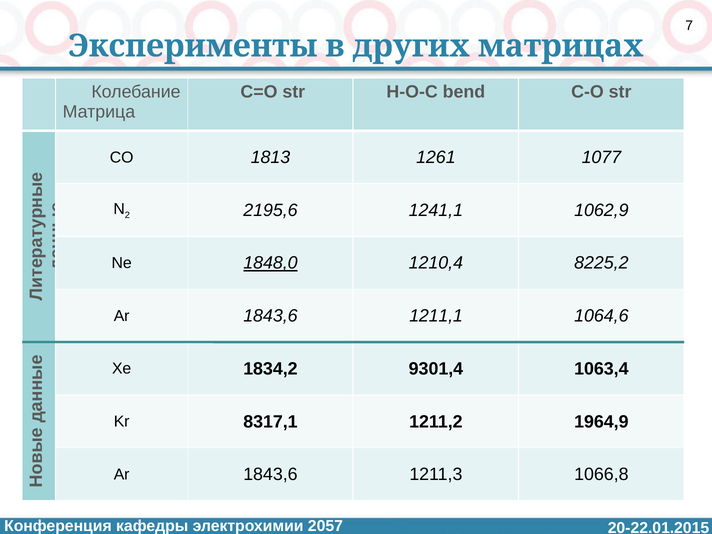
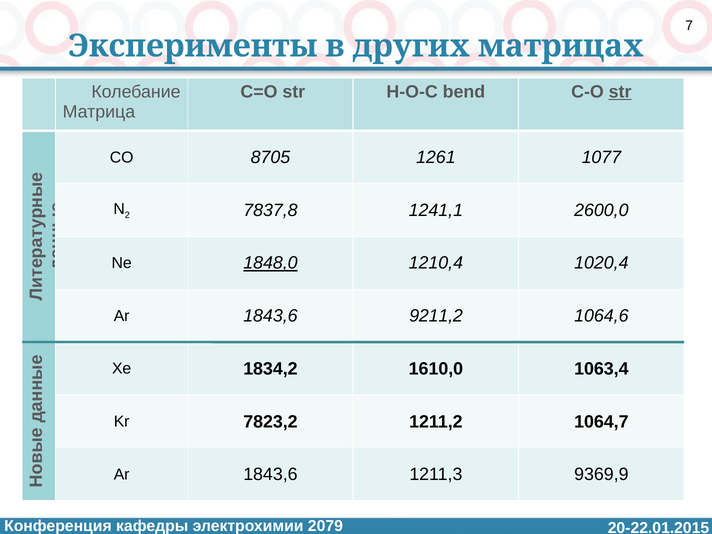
str at (620, 92) underline: none -> present
1813: 1813 -> 8705
2195,6: 2195,6 -> 7837,8
1062,9: 1062,9 -> 2600,0
8225,2: 8225,2 -> 1020,4
1211,1: 1211,1 -> 9211,2
9301,4: 9301,4 -> 1610,0
8317,1: 8317,1 -> 7823,2
1964,9: 1964,9 -> 1064,7
1066,8: 1066,8 -> 9369,9
2057: 2057 -> 2079
